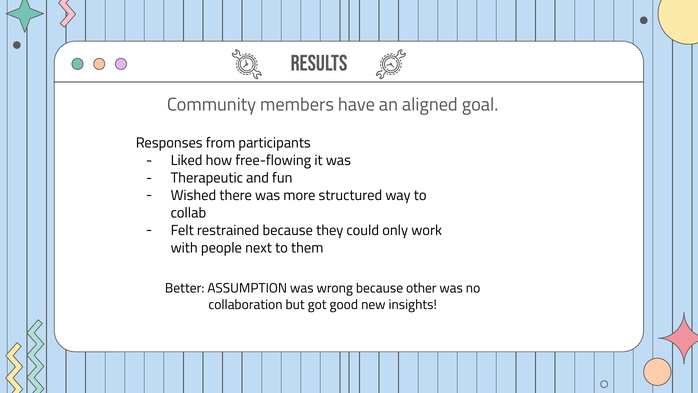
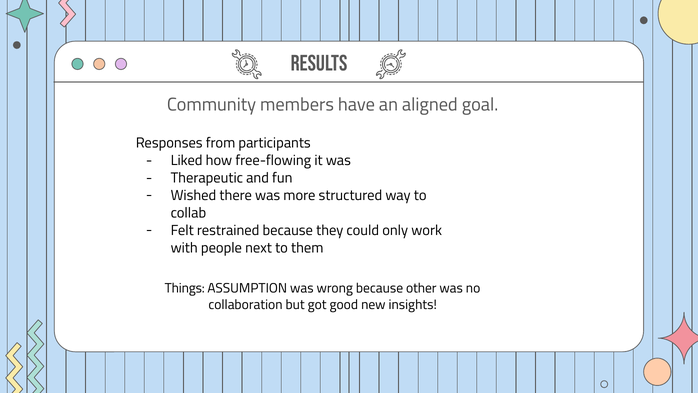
Better: Better -> Things
